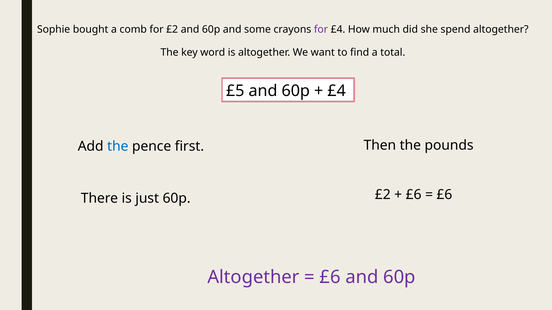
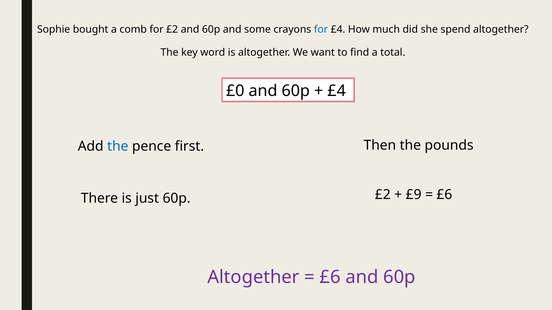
for at (321, 29) colour: purple -> blue
£5: £5 -> £0
£6 at (414, 195): £6 -> £9
